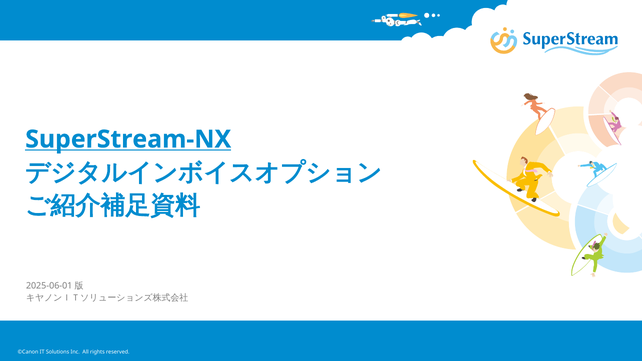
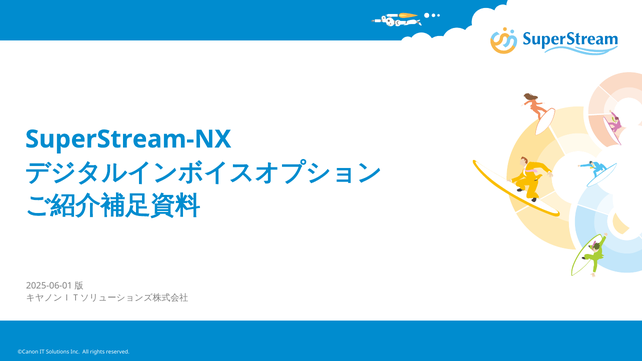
SuperStream-NX underline: present -> none
